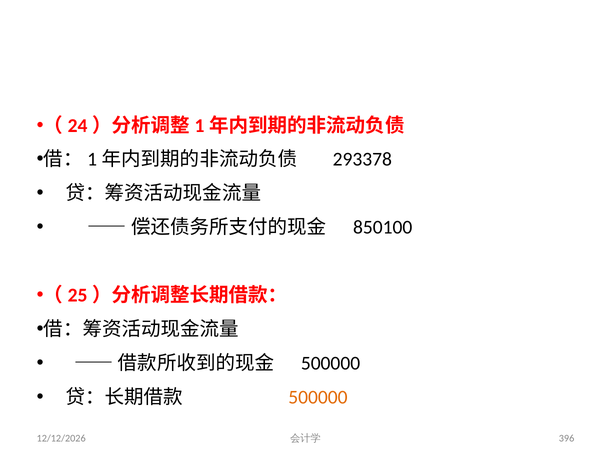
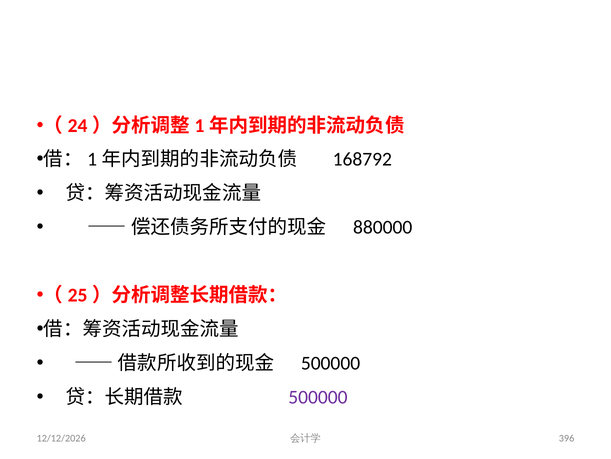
293378: 293378 -> 168792
850100: 850100 -> 880000
500000 at (318, 397) colour: orange -> purple
